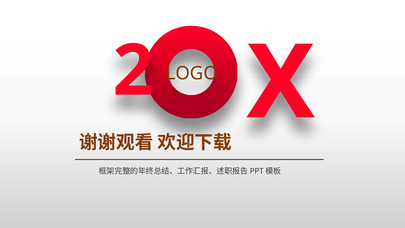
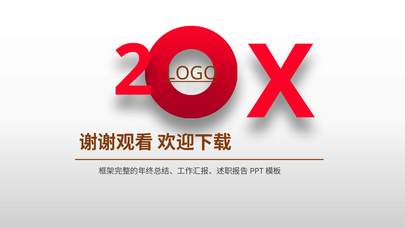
LOGO underline: none -> present
